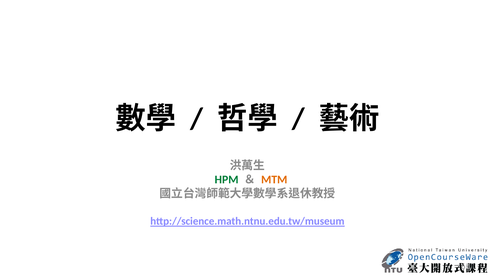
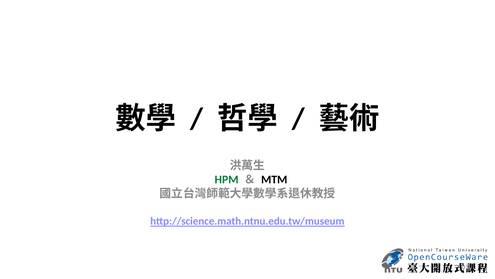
MTM colour: orange -> black
